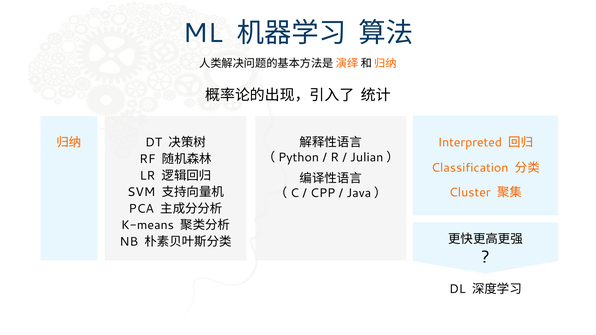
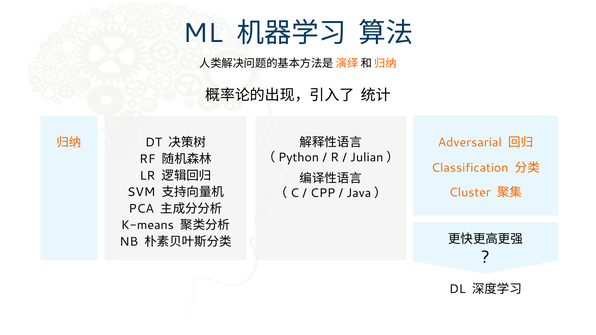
Interpreted: Interpreted -> Adversarial
